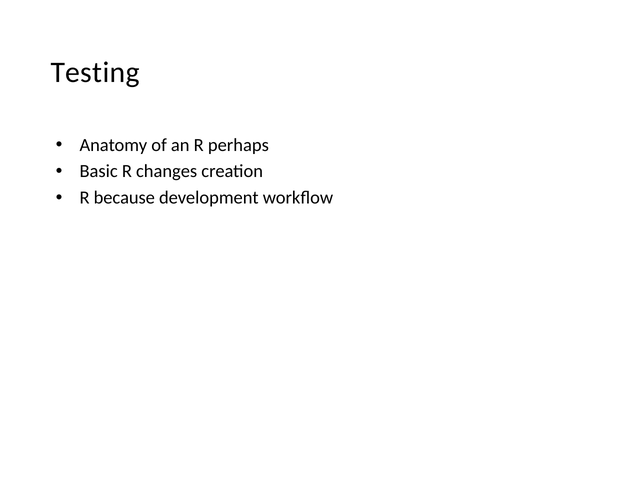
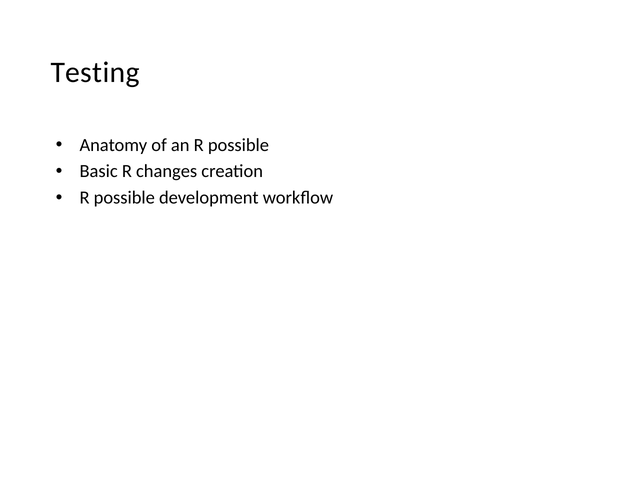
an R perhaps: perhaps -> possible
because at (124, 197): because -> possible
